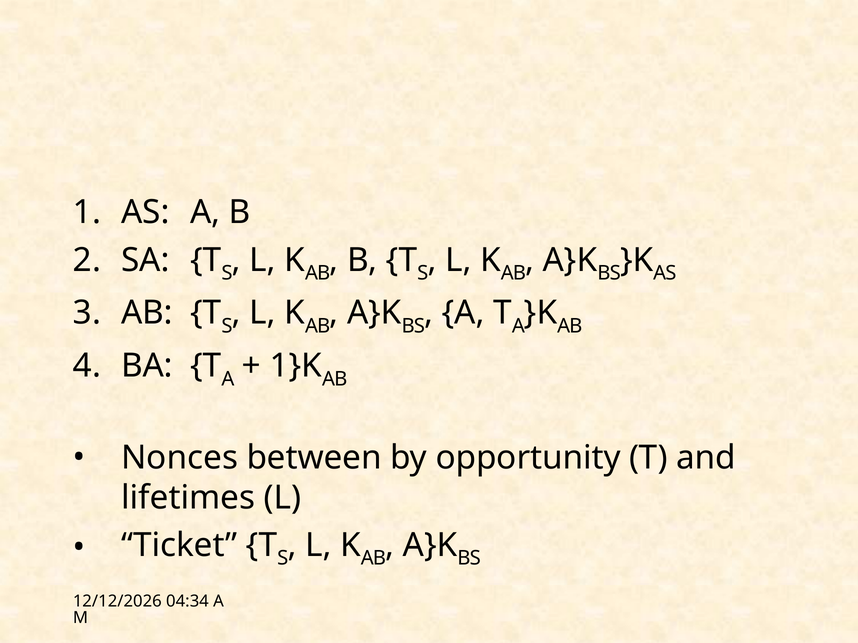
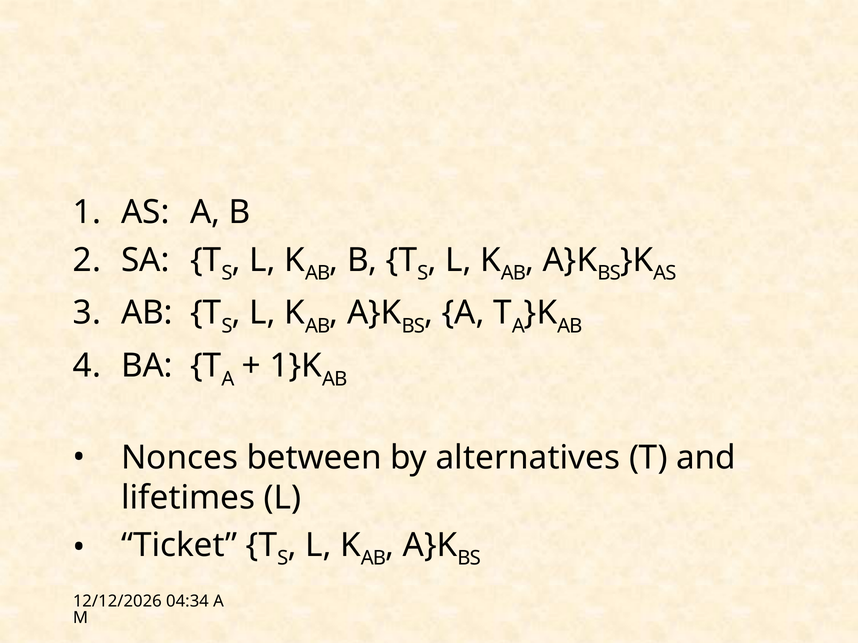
opportunity: opportunity -> alternatives
